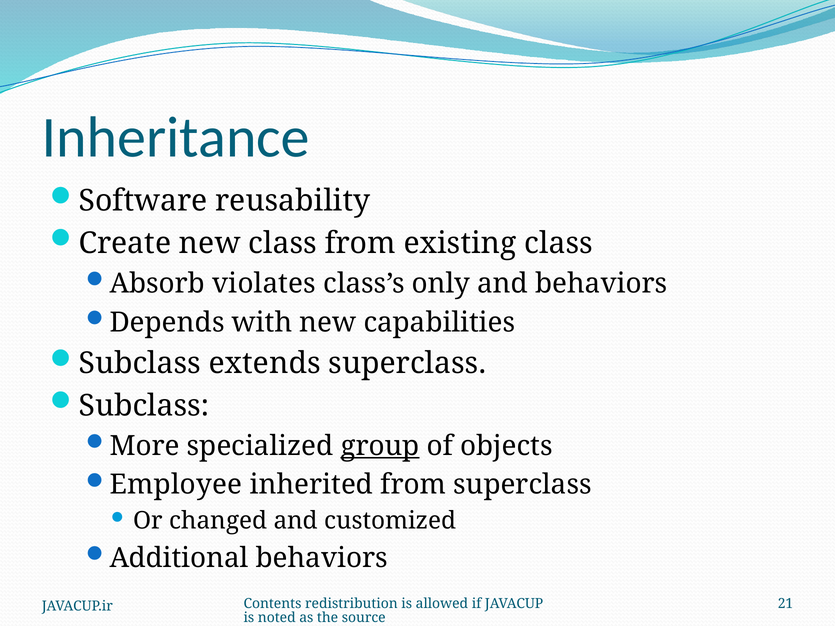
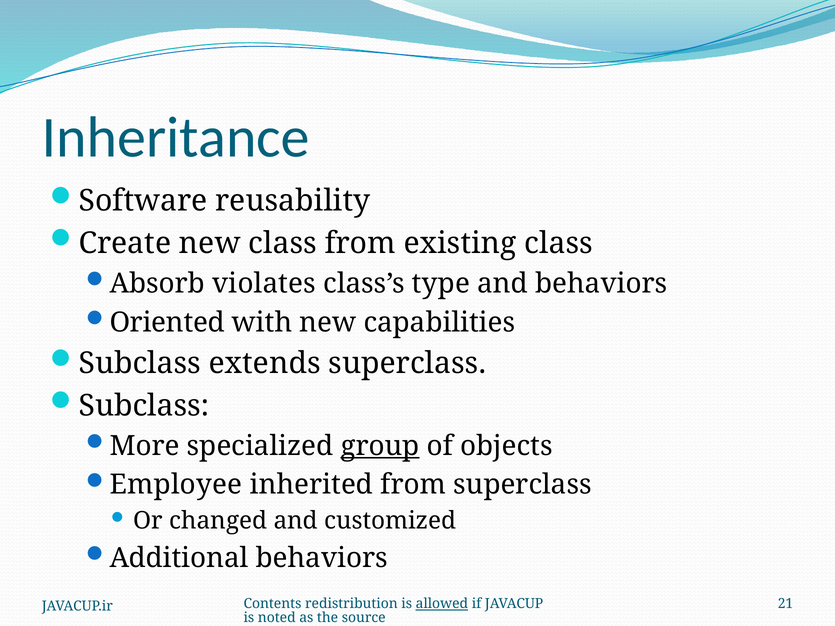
only: only -> type
Depends: Depends -> Oriented
allowed underline: none -> present
